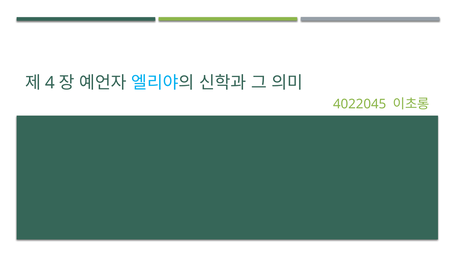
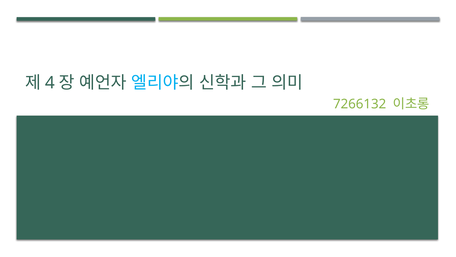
4022045: 4022045 -> 7266132
